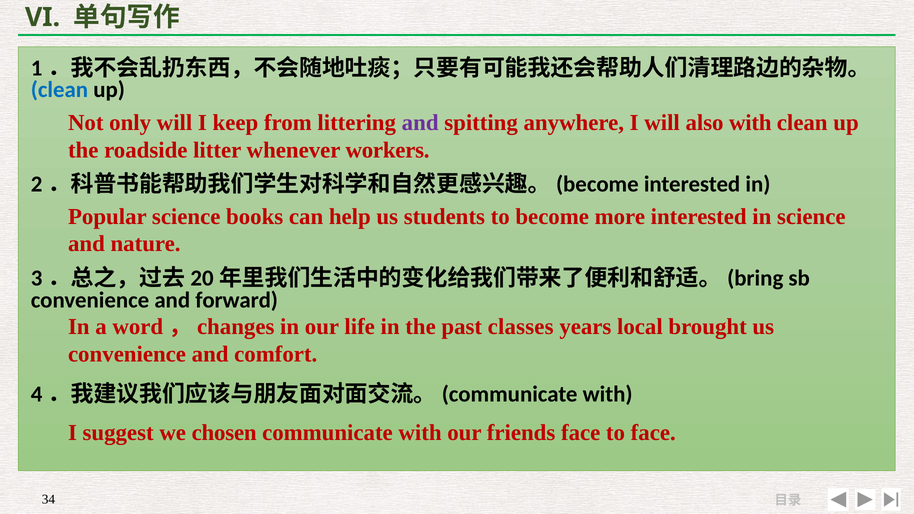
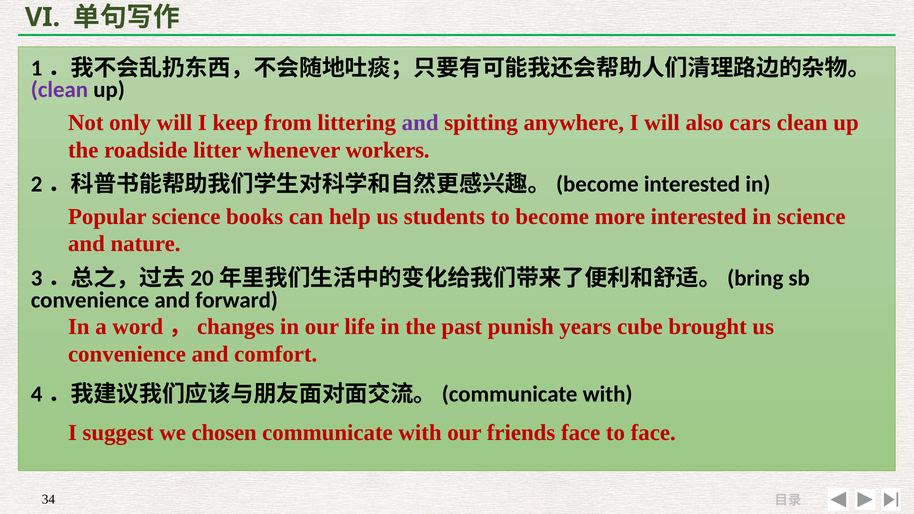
clean at (59, 90) colour: blue -> purple
also with: with -> cars
classes: classes -> punish
local: local -> cube
